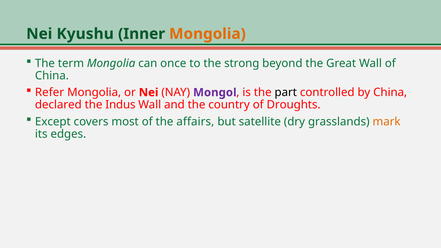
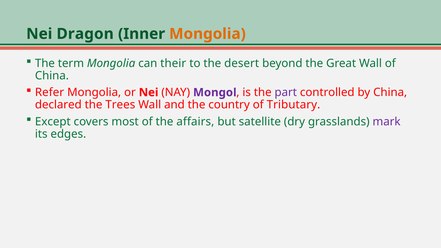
Kyushu: Kyushu -> Dragon
once: once -> their
strong: strong -> desert
part colour: black -> purple
Indus: Indus -> Trees
Droughts: Droughts -> Tributary
mark colour: orange -> purple
